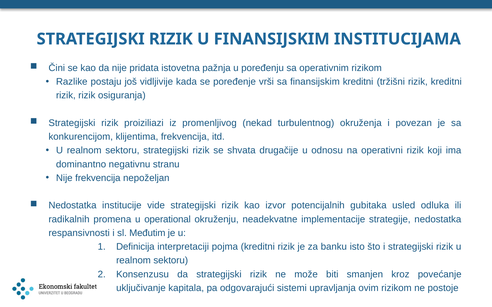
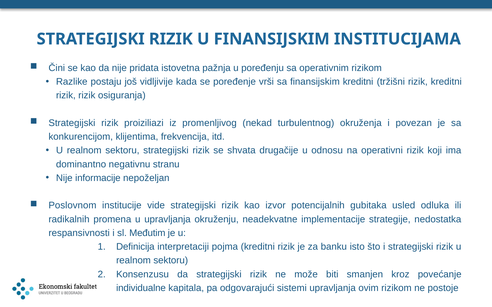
Nije frekvencija: frekvencija -> informacije
Nedostatka at (73, 206): Nedostatka -> Poslovnom
u operational: operational -> upravljanja
uključivanje: uključivanje -> individualne
